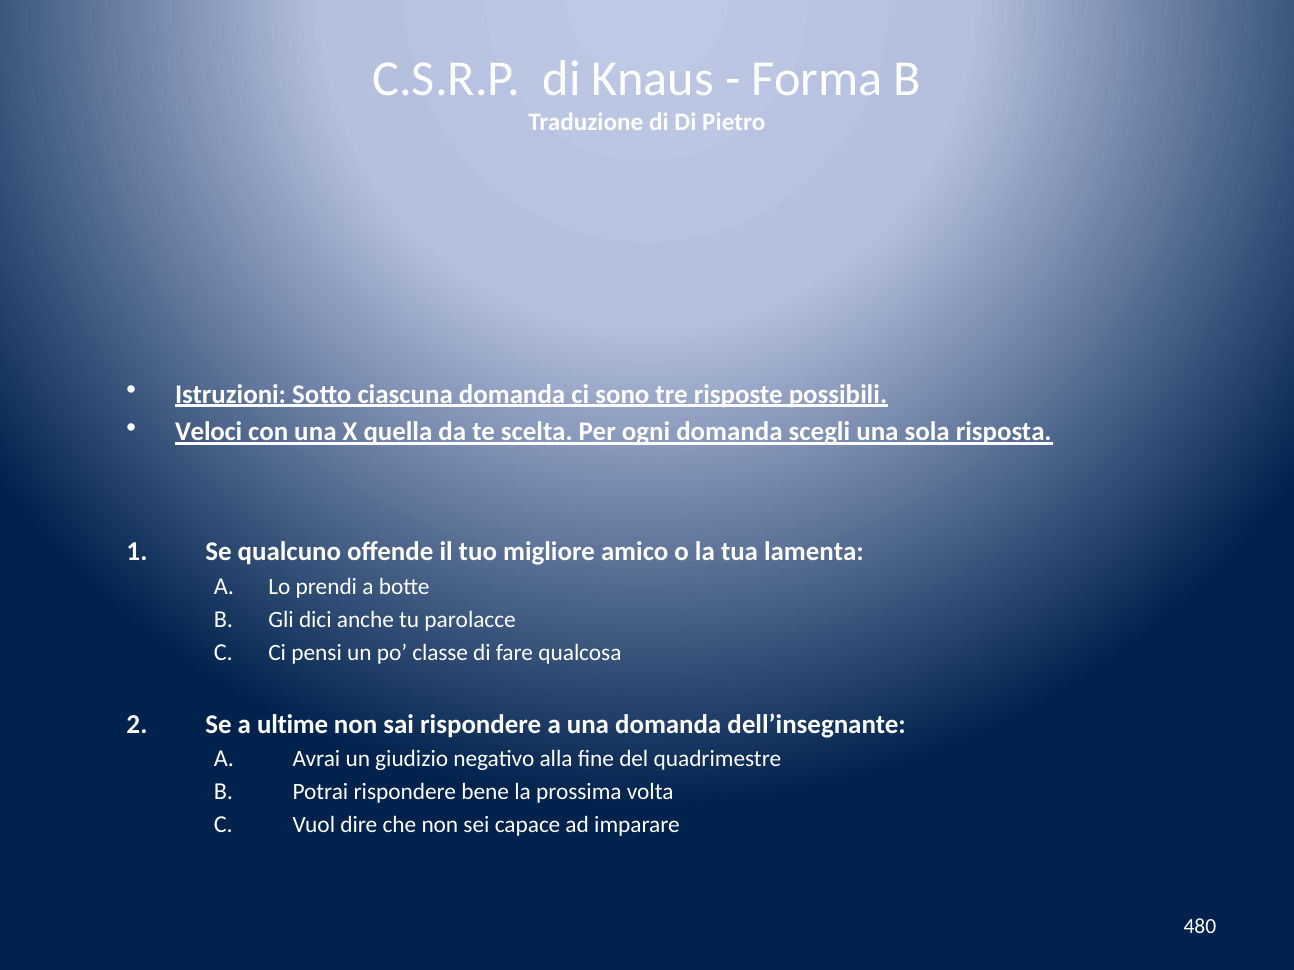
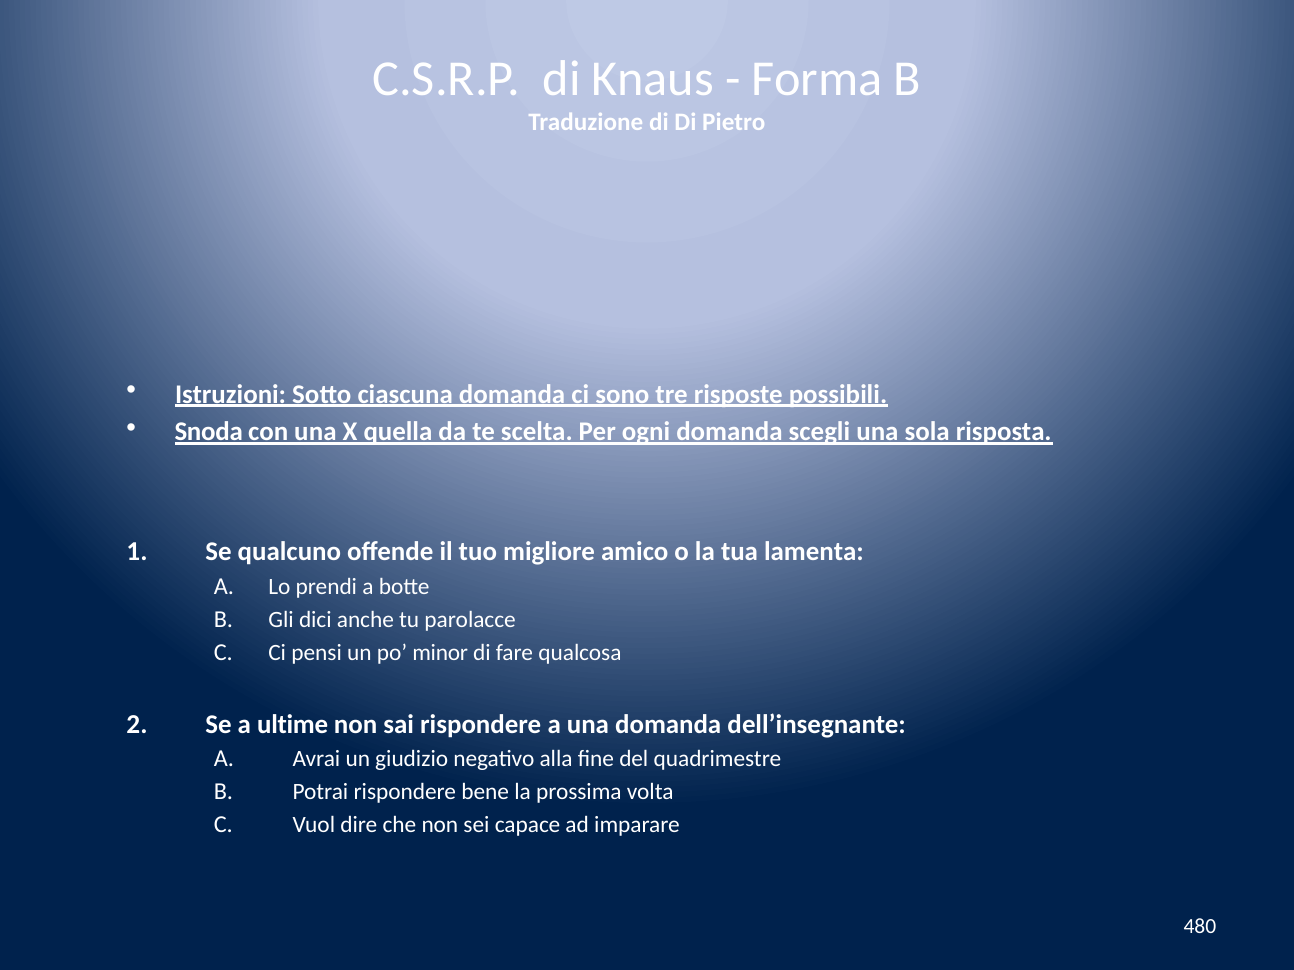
Veloci: Veloci -> Snoda
classe: classe -> minor
